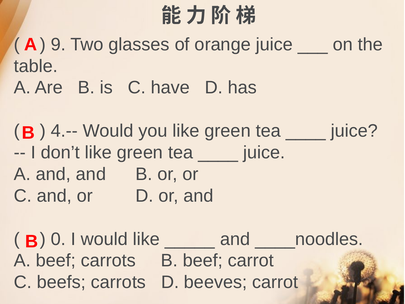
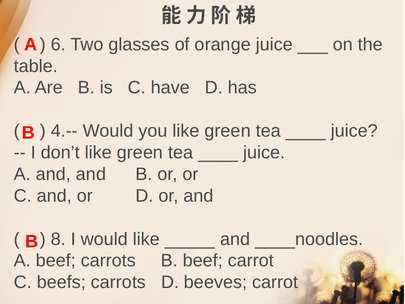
9: 9 -> 6
0: 0 -> 8
